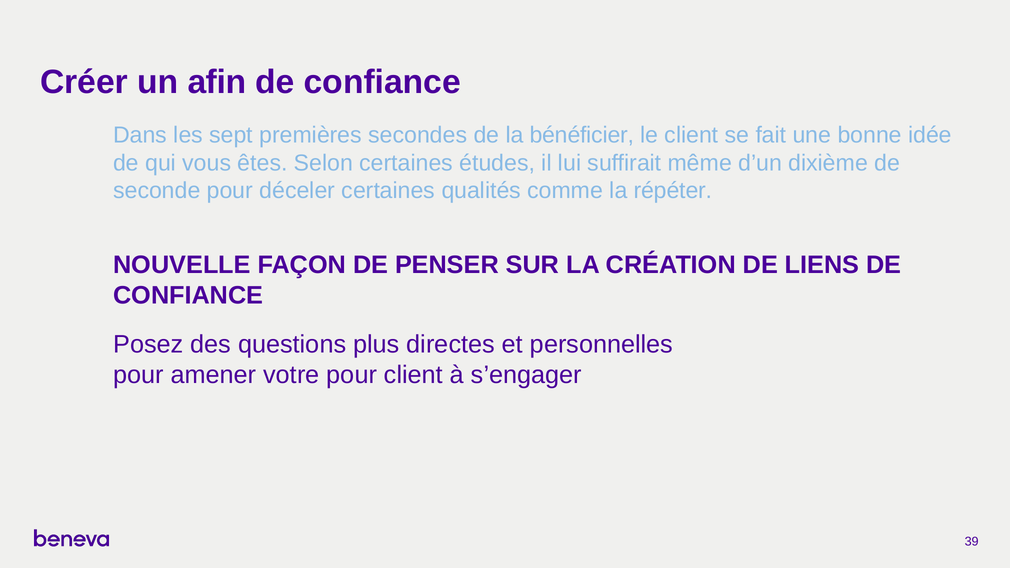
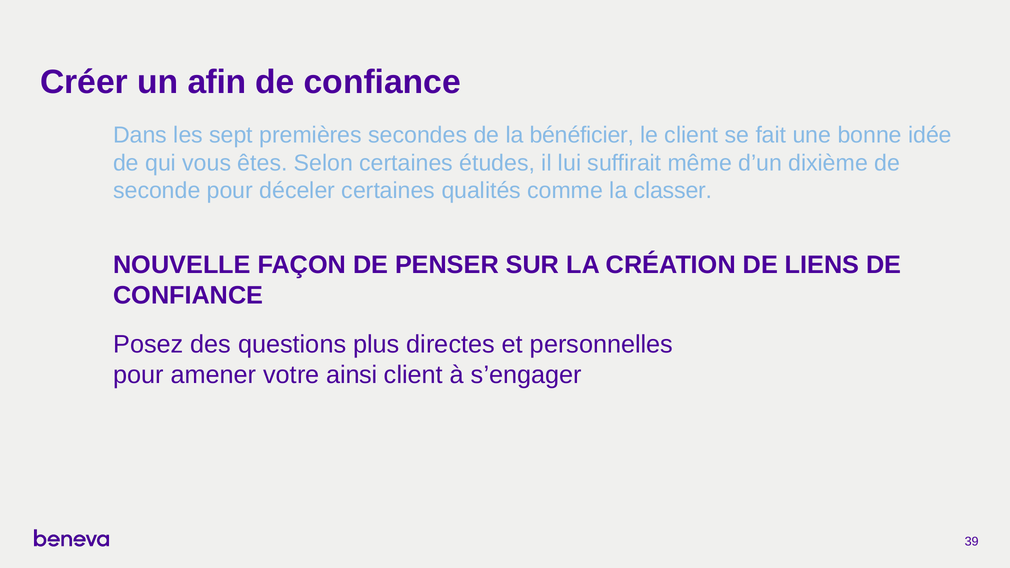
répéter: répéter -> classer
votre pour: pour -> ainsi
